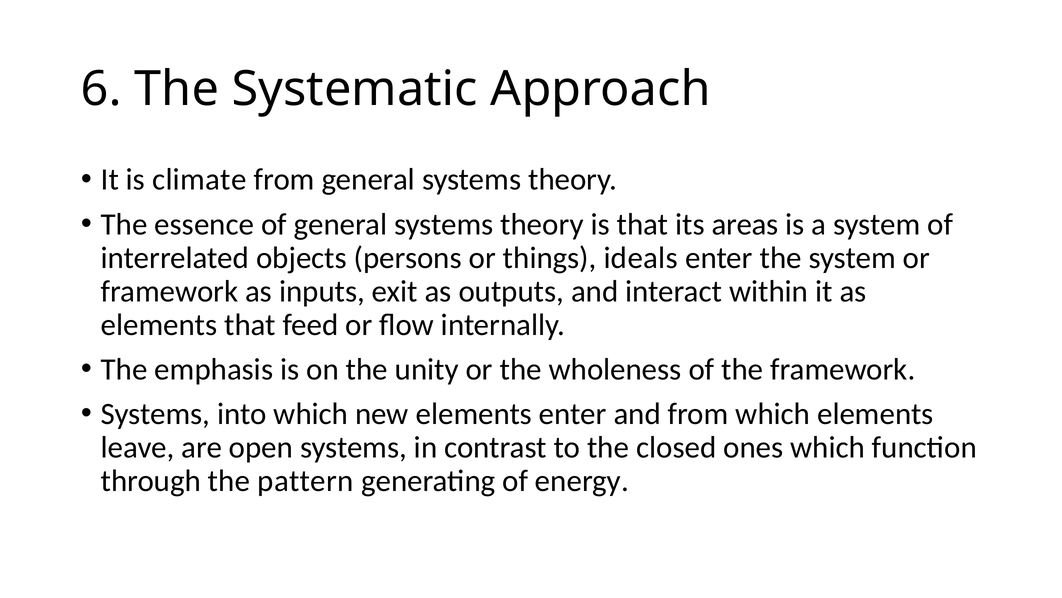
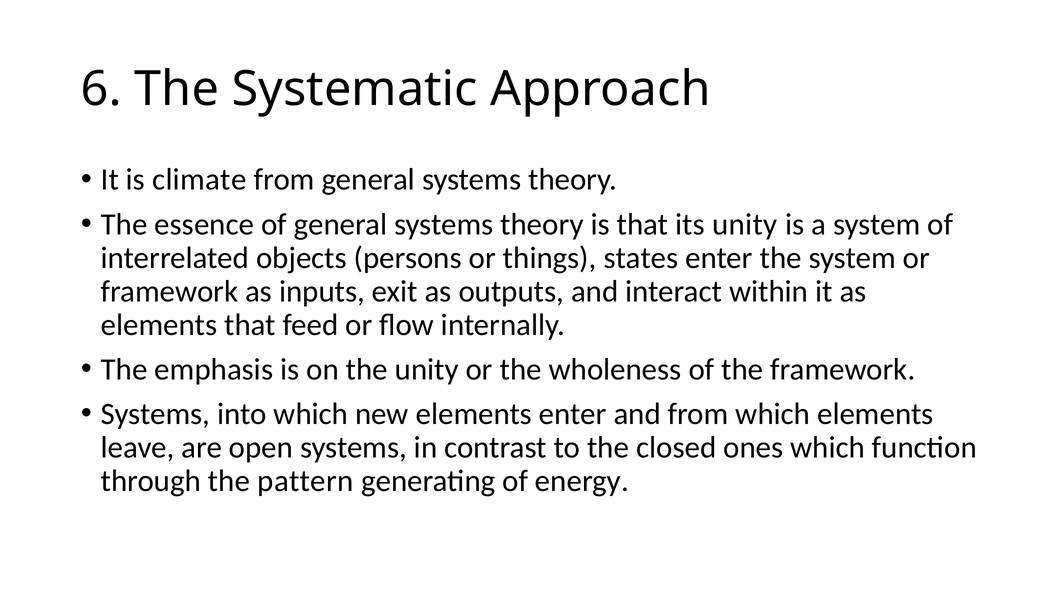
its areas: areas -> unity
ideals: ideals -> states
